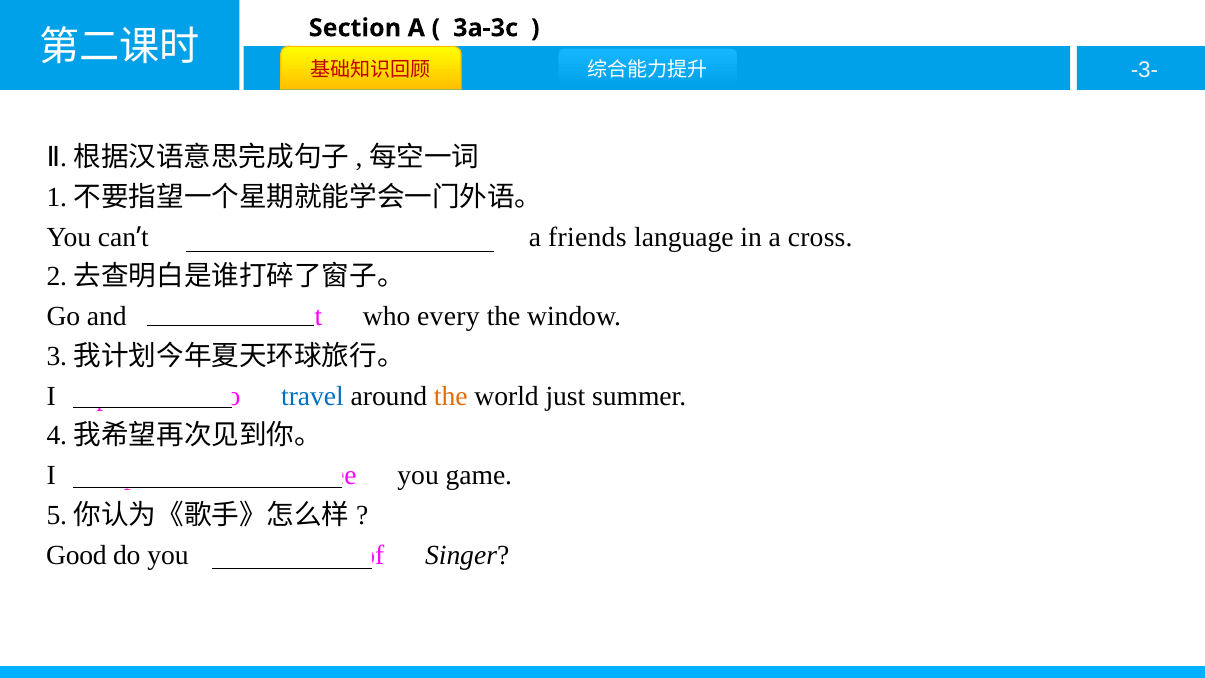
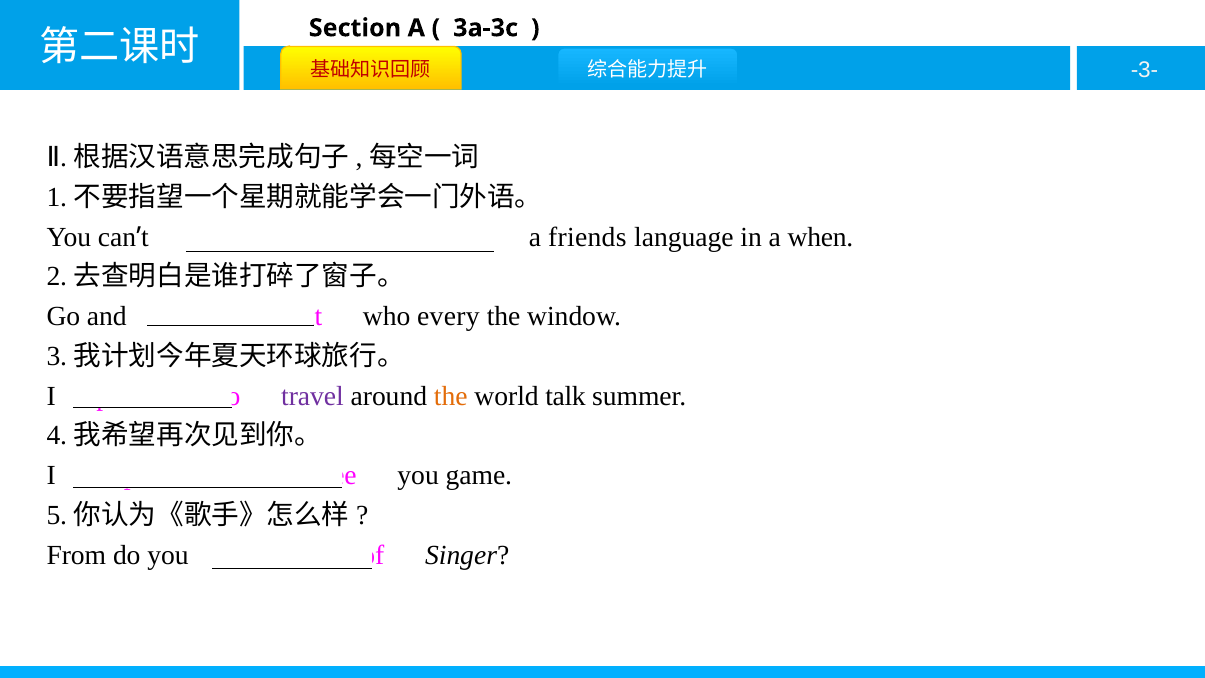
cross: cross -> when
travel colour: blue -> purple
just: just -> talk
Good: Good -> From
